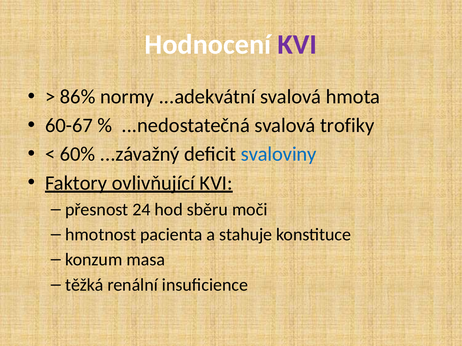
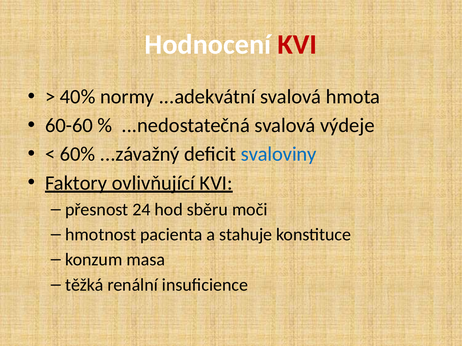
KVI at (297, 45) colour: purple -> red
86%: 86% -> 40%
60-67: 60-67 -> 60-60
trofiky: trofiky -> výdeje
